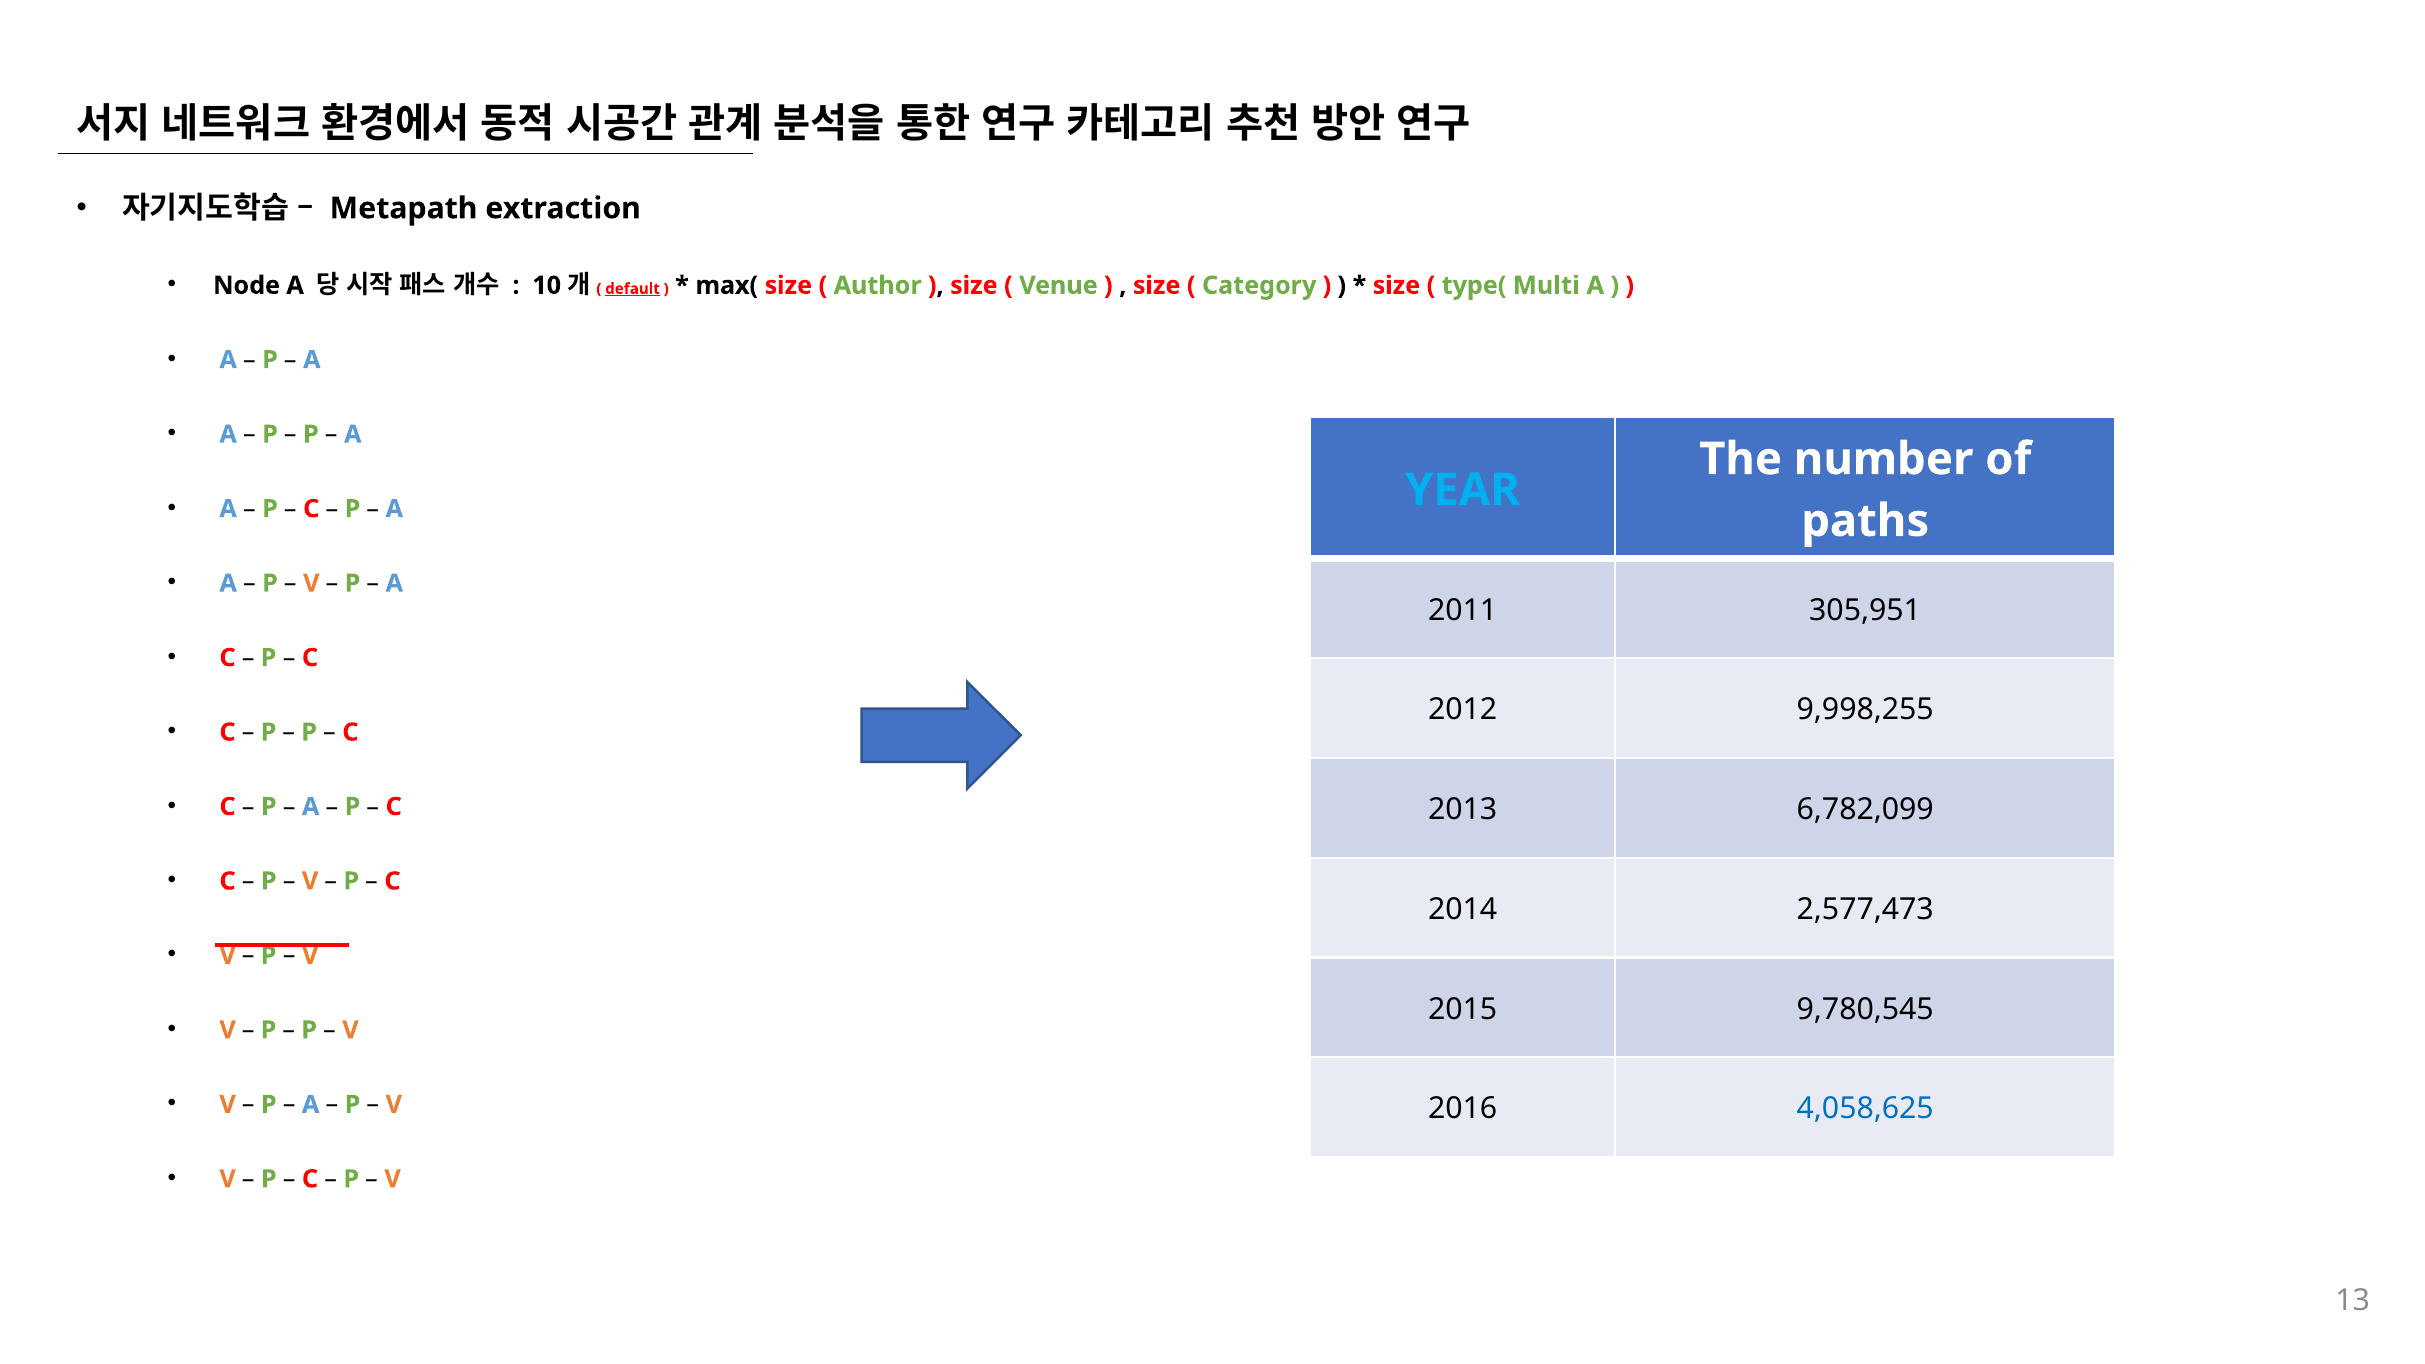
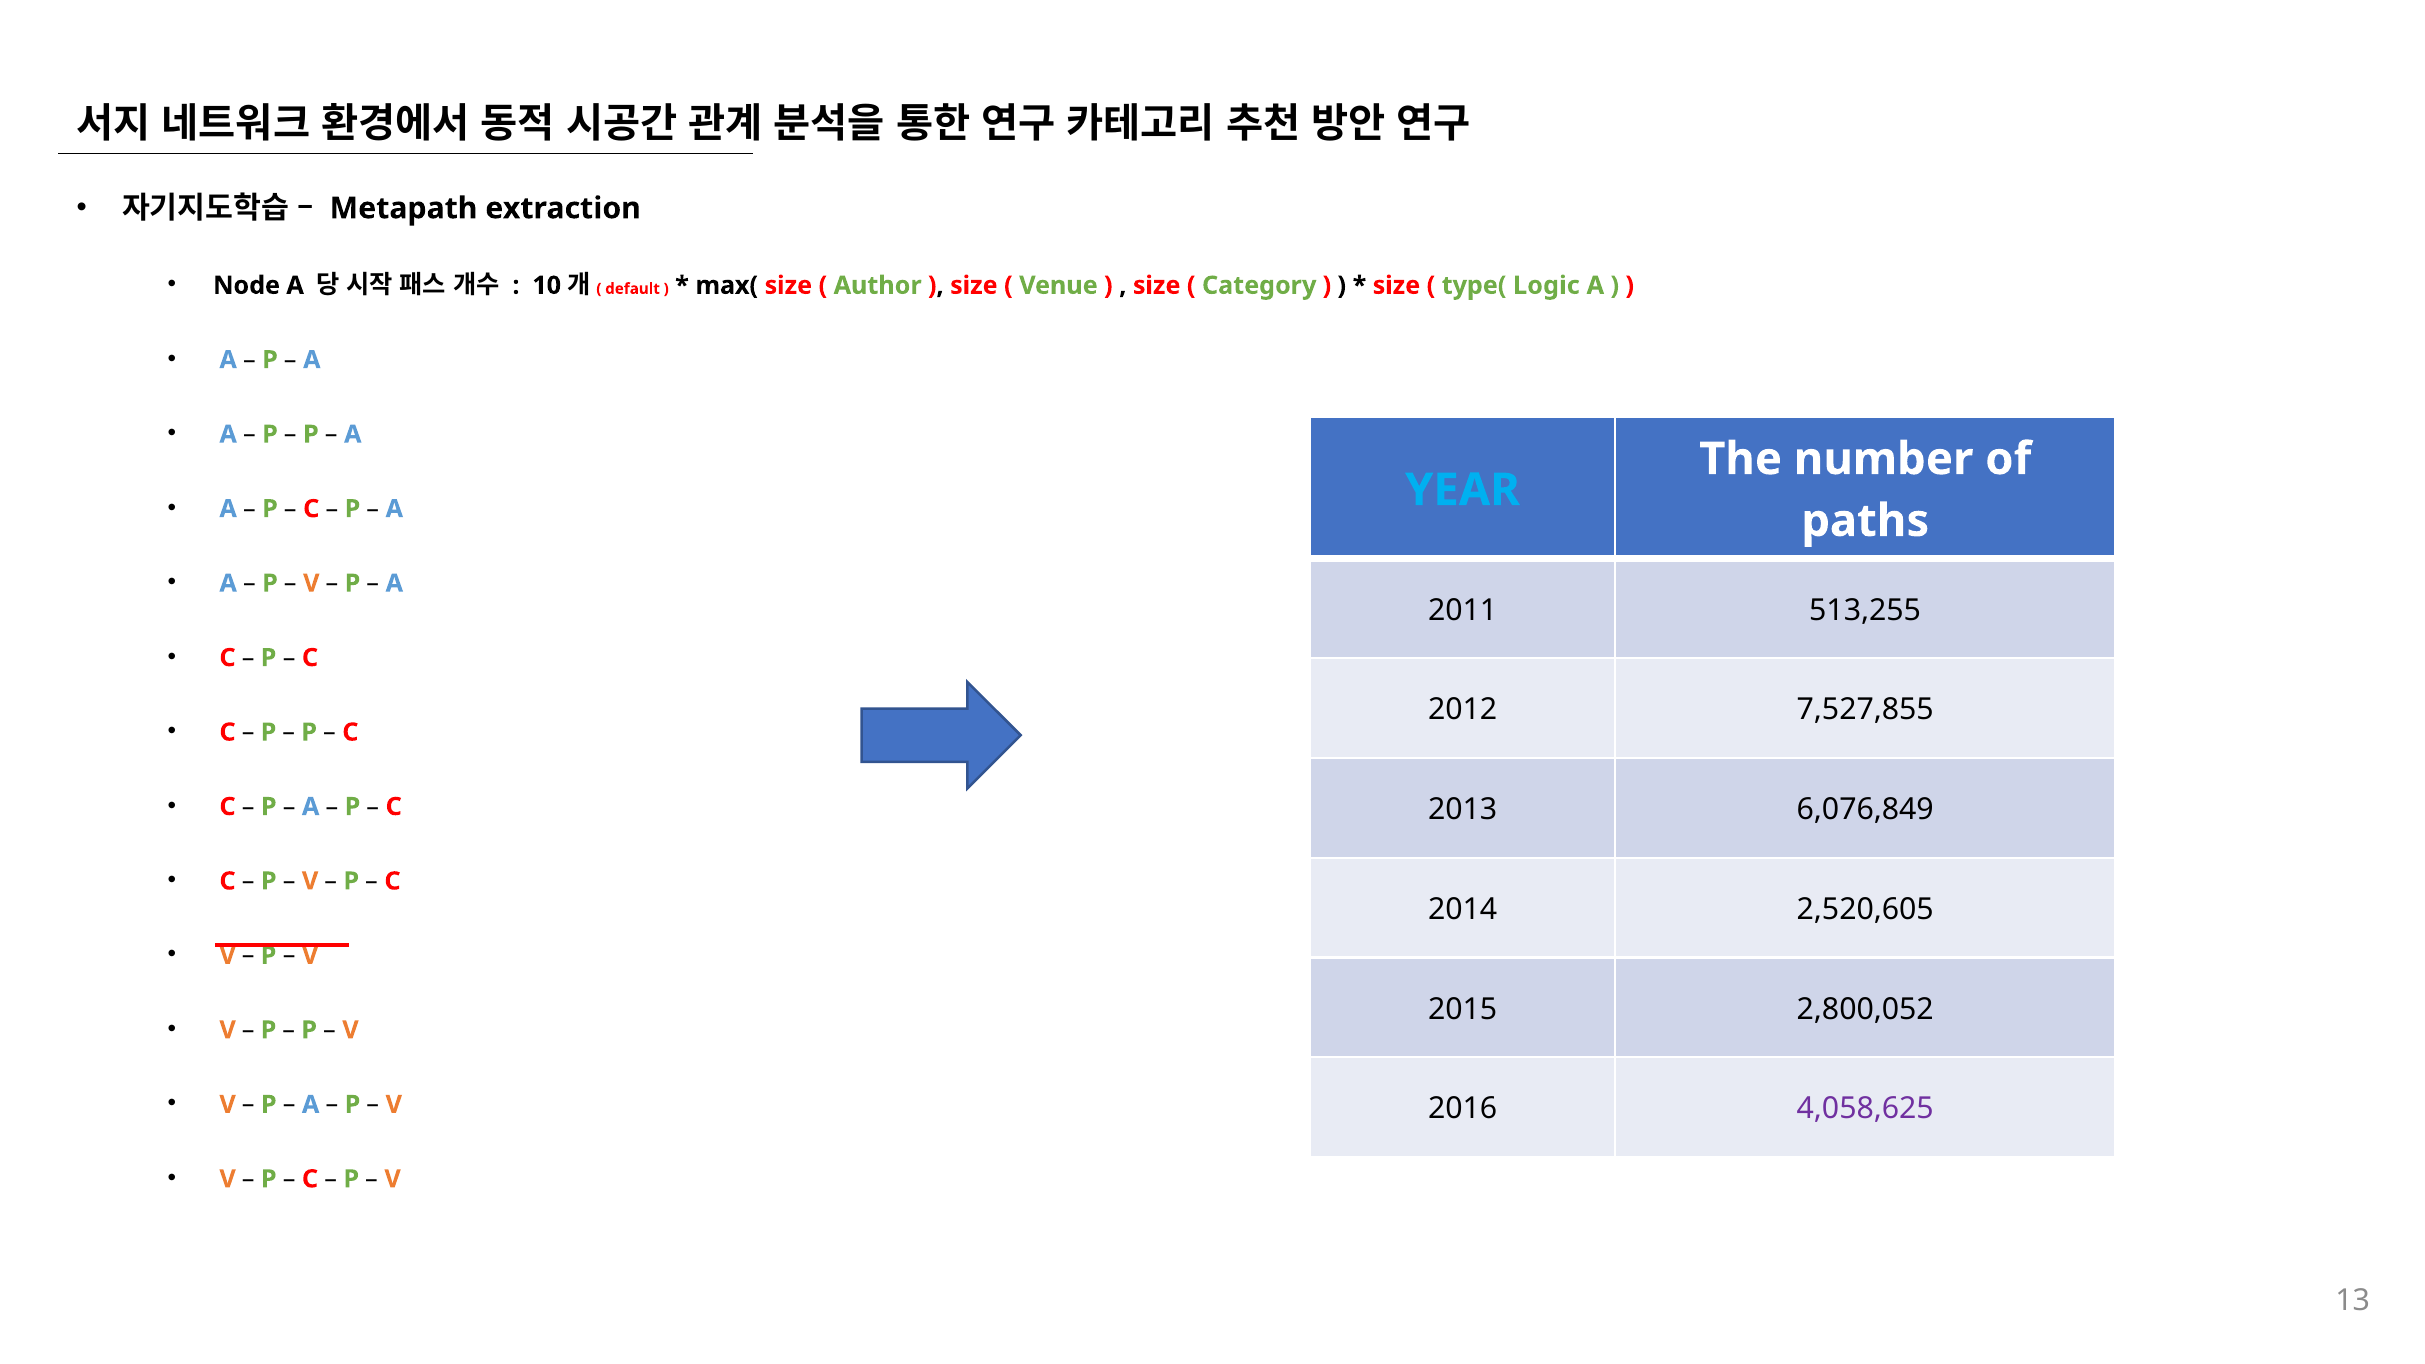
default underline: present -> none
Multi: Multi -> Logic
305,951: 305,951 -> 513,255
9,998,255: 9,998,255 -> 7,527,855
6,782,099: 6,782,099 -> 6,076,849
2,577,473: 2,577,473 -> 2,520,605
9,780,545: 9,780,545 -> 2,800,052
4,058,625 colour: blue -> purple
